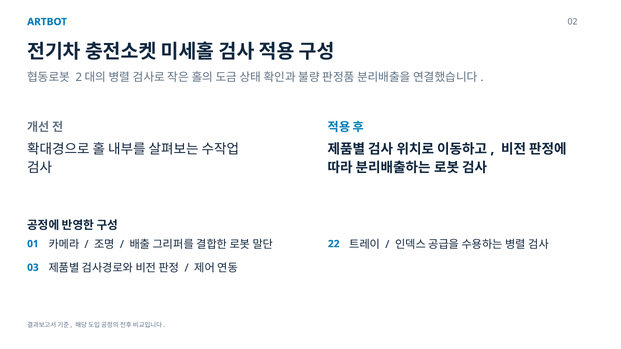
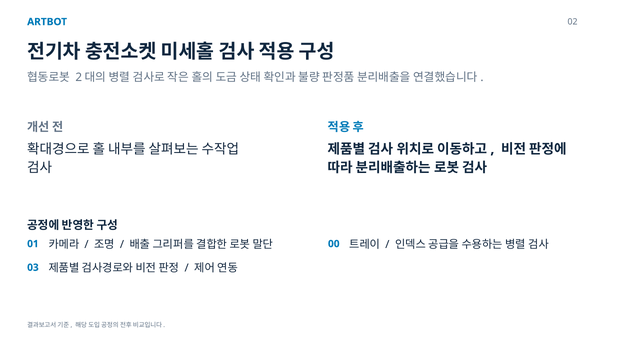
22: 22 -> 00
